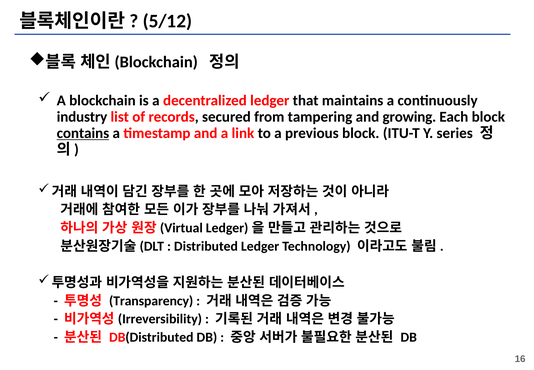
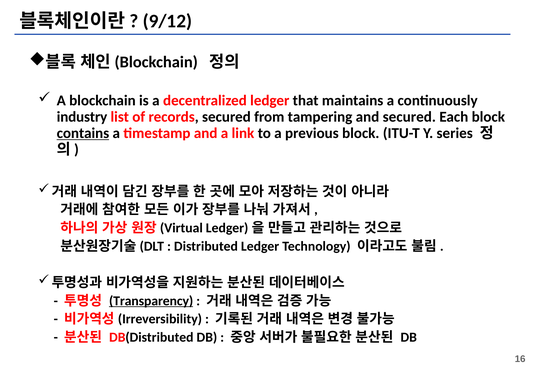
5/12: 5/12 -> 9/12
and growing: growing -> secured
Transparency underline: none -> present
